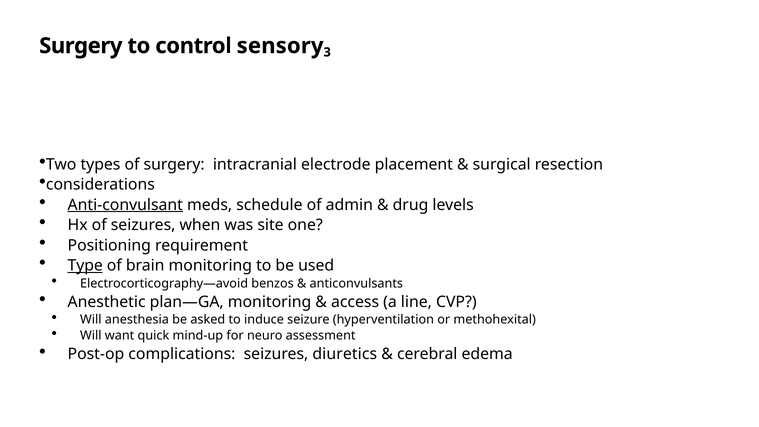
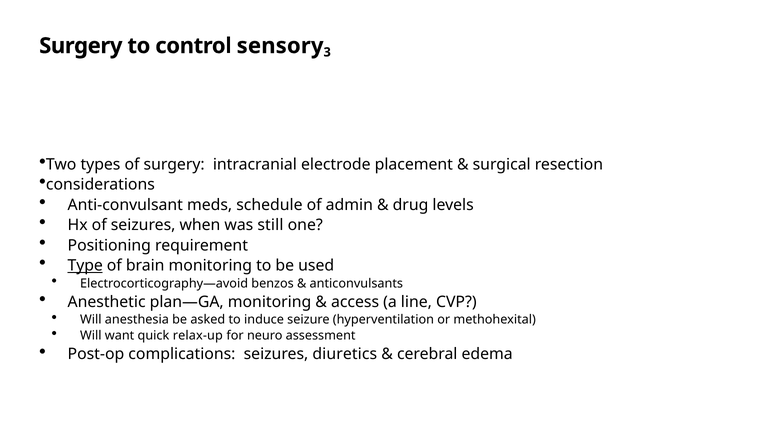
Anti-convulsant underline: present -> none
site: site -> still
mind-up: mind-up -> relax-up
